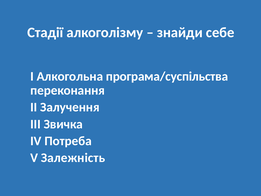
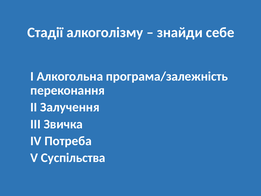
програма/суспільства: програма/суспільства -> програма/залежність
Залежність: Залежність -> Суспільства
